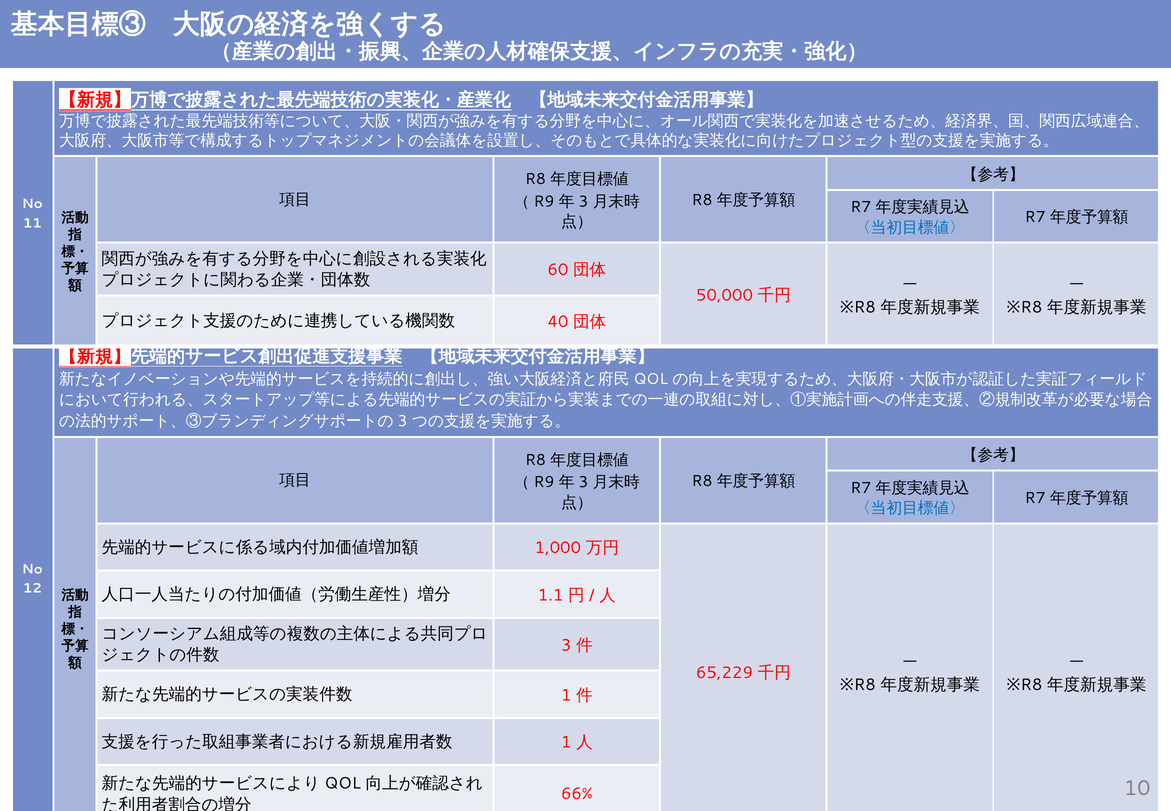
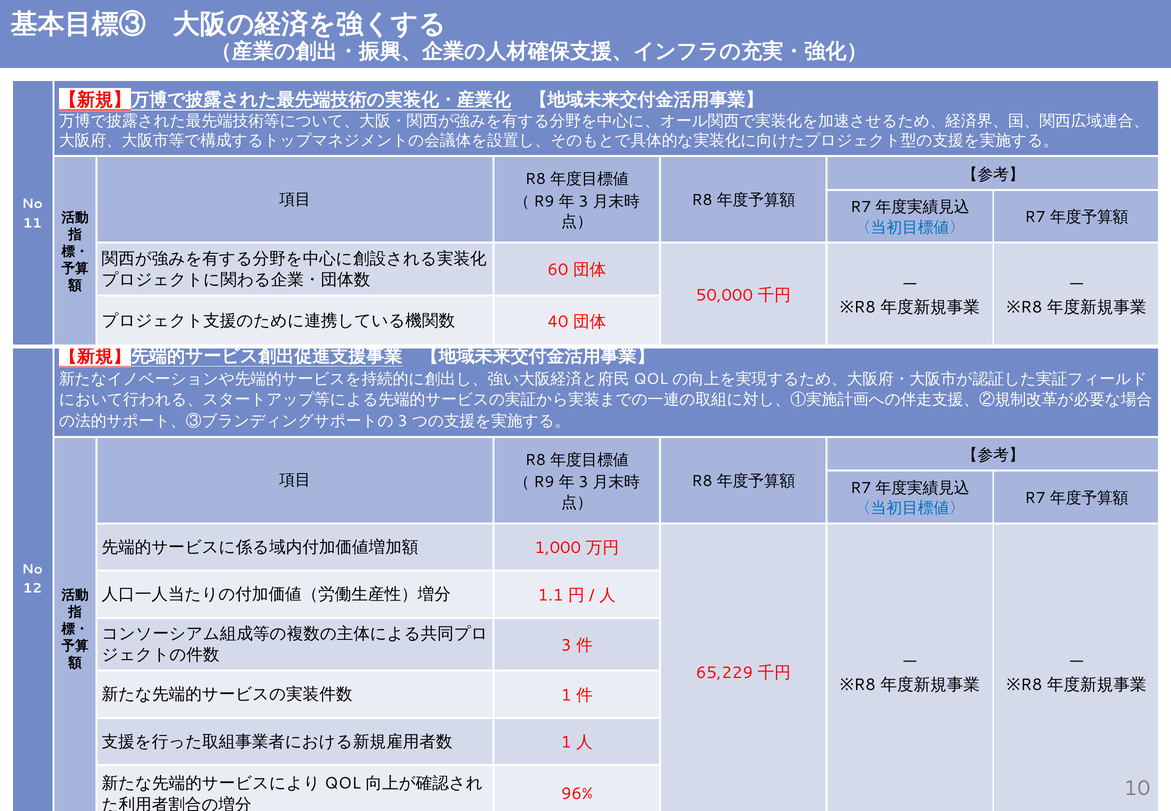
66%: 66% -> 96%
